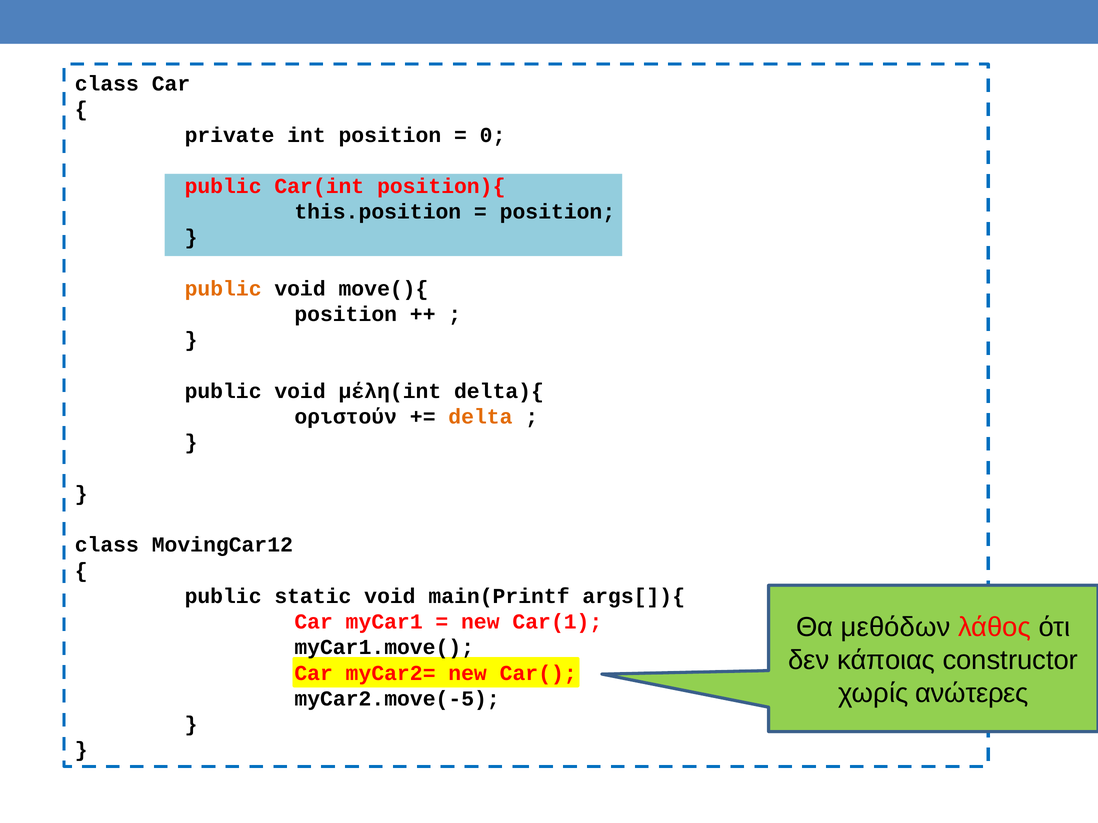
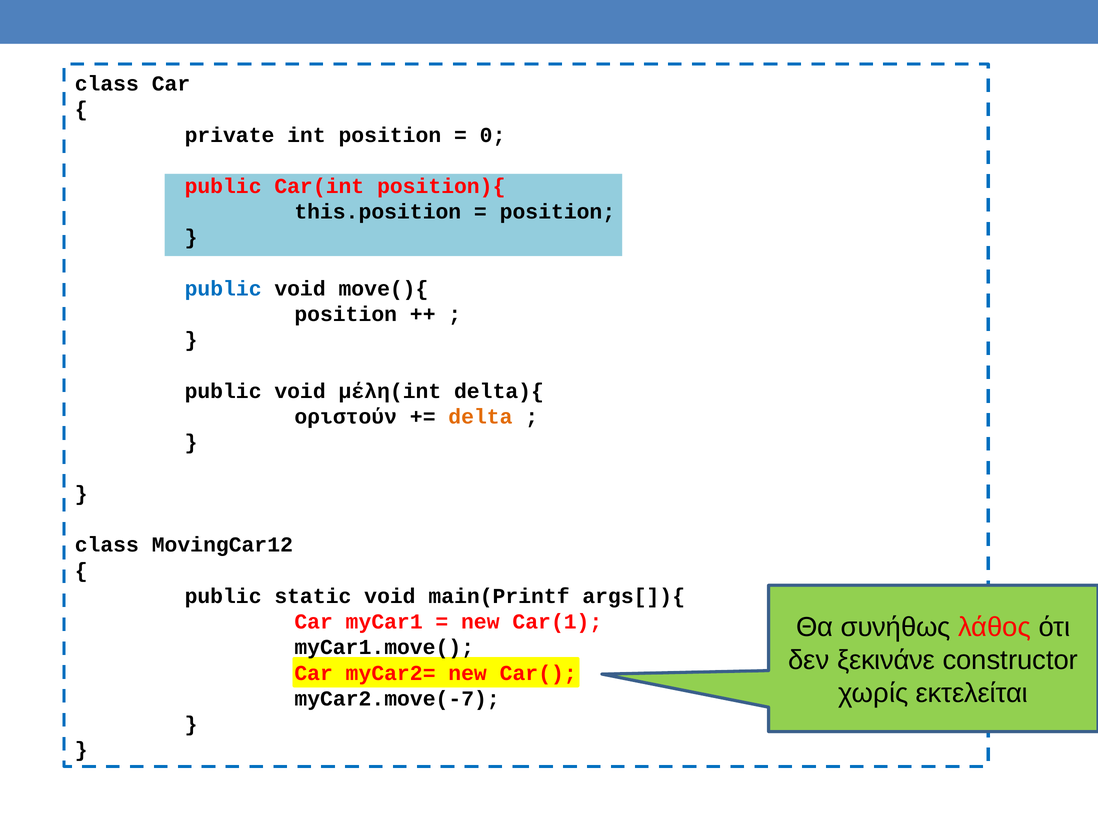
public at (223, 289) colour: orange -> blue
μεθόδων: μεθόδων -> συνήθως
κάποιας: κάποιας -> ξεκινάνε
ανώτερες: ανώτερες -> εκτελείται
myCar2.move(-5: myCar2.move(-5 -> myCar2.move(-7
